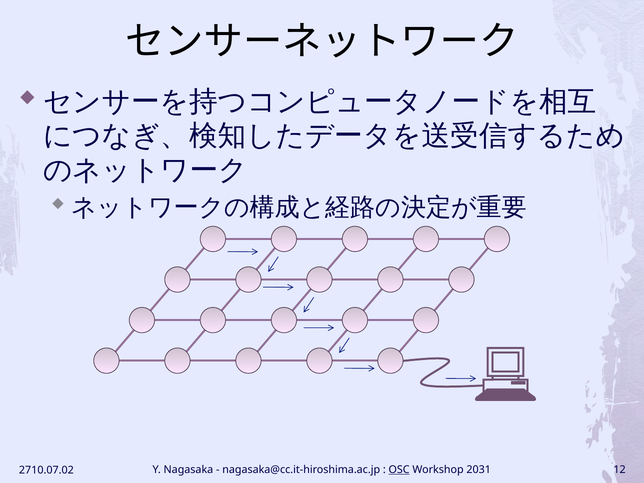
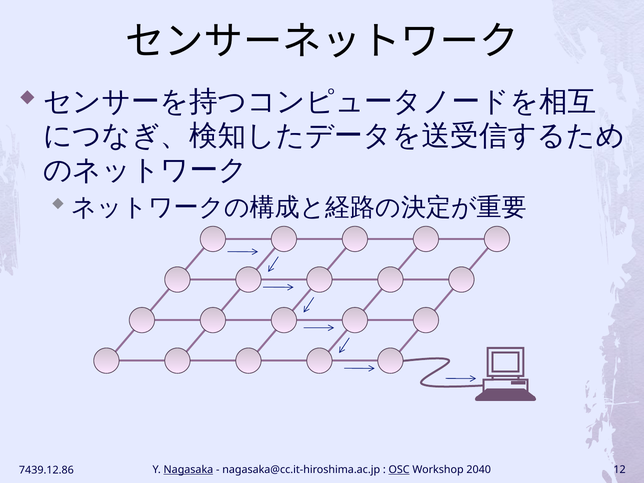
Nagasaka underline: none -> present
2031: 2031 -> 2040
2710.07.02: 2710.07.02 -> 7439.12.86
